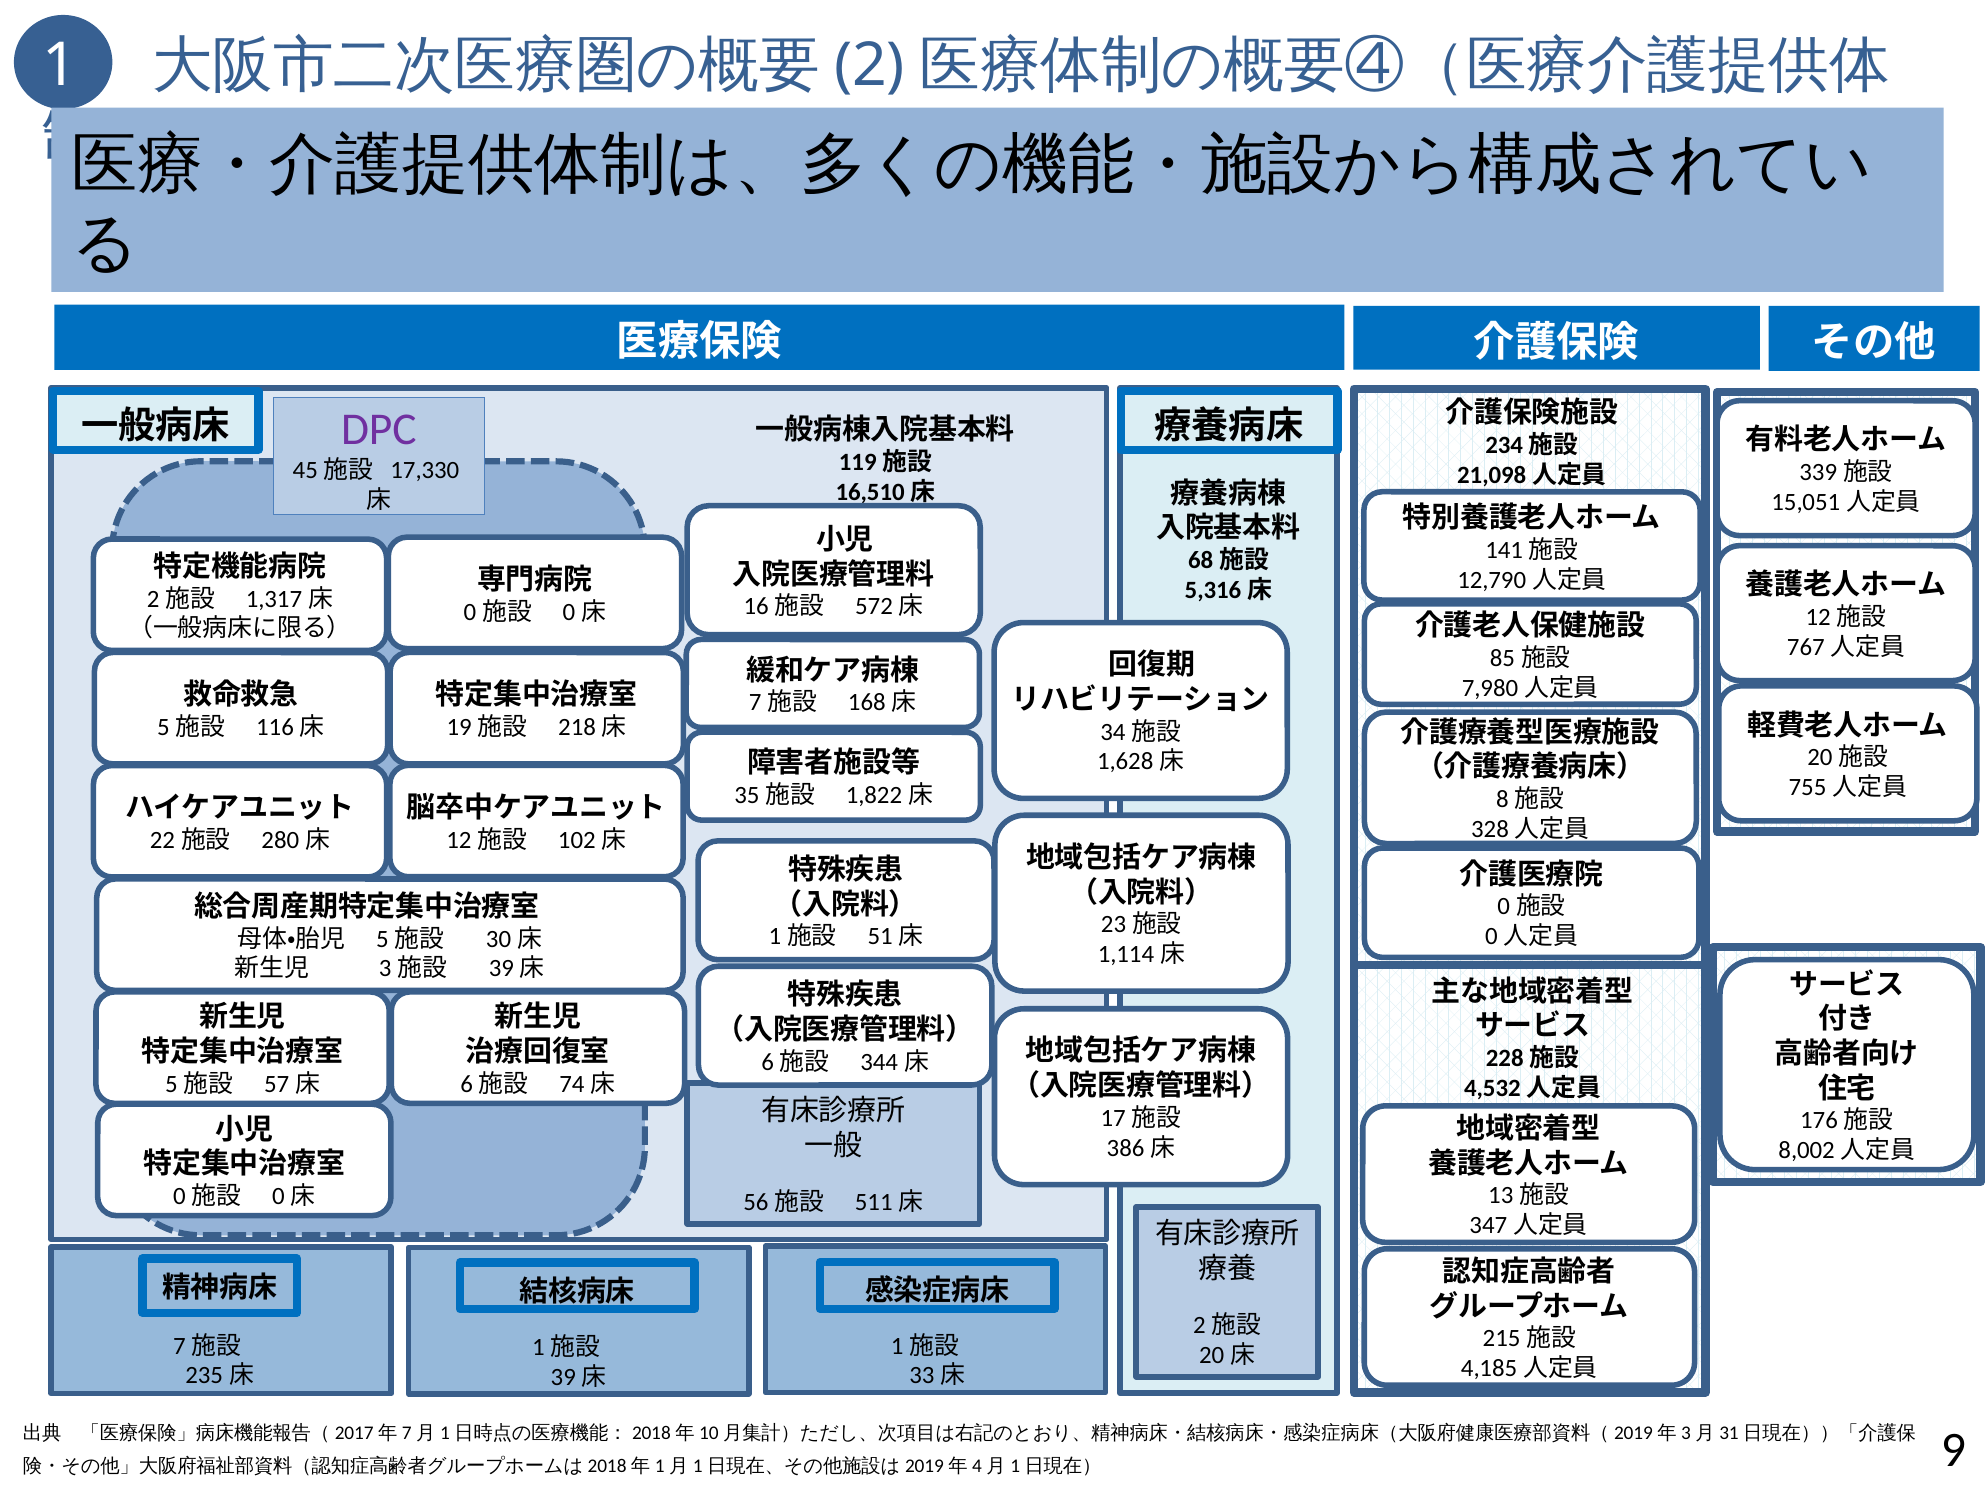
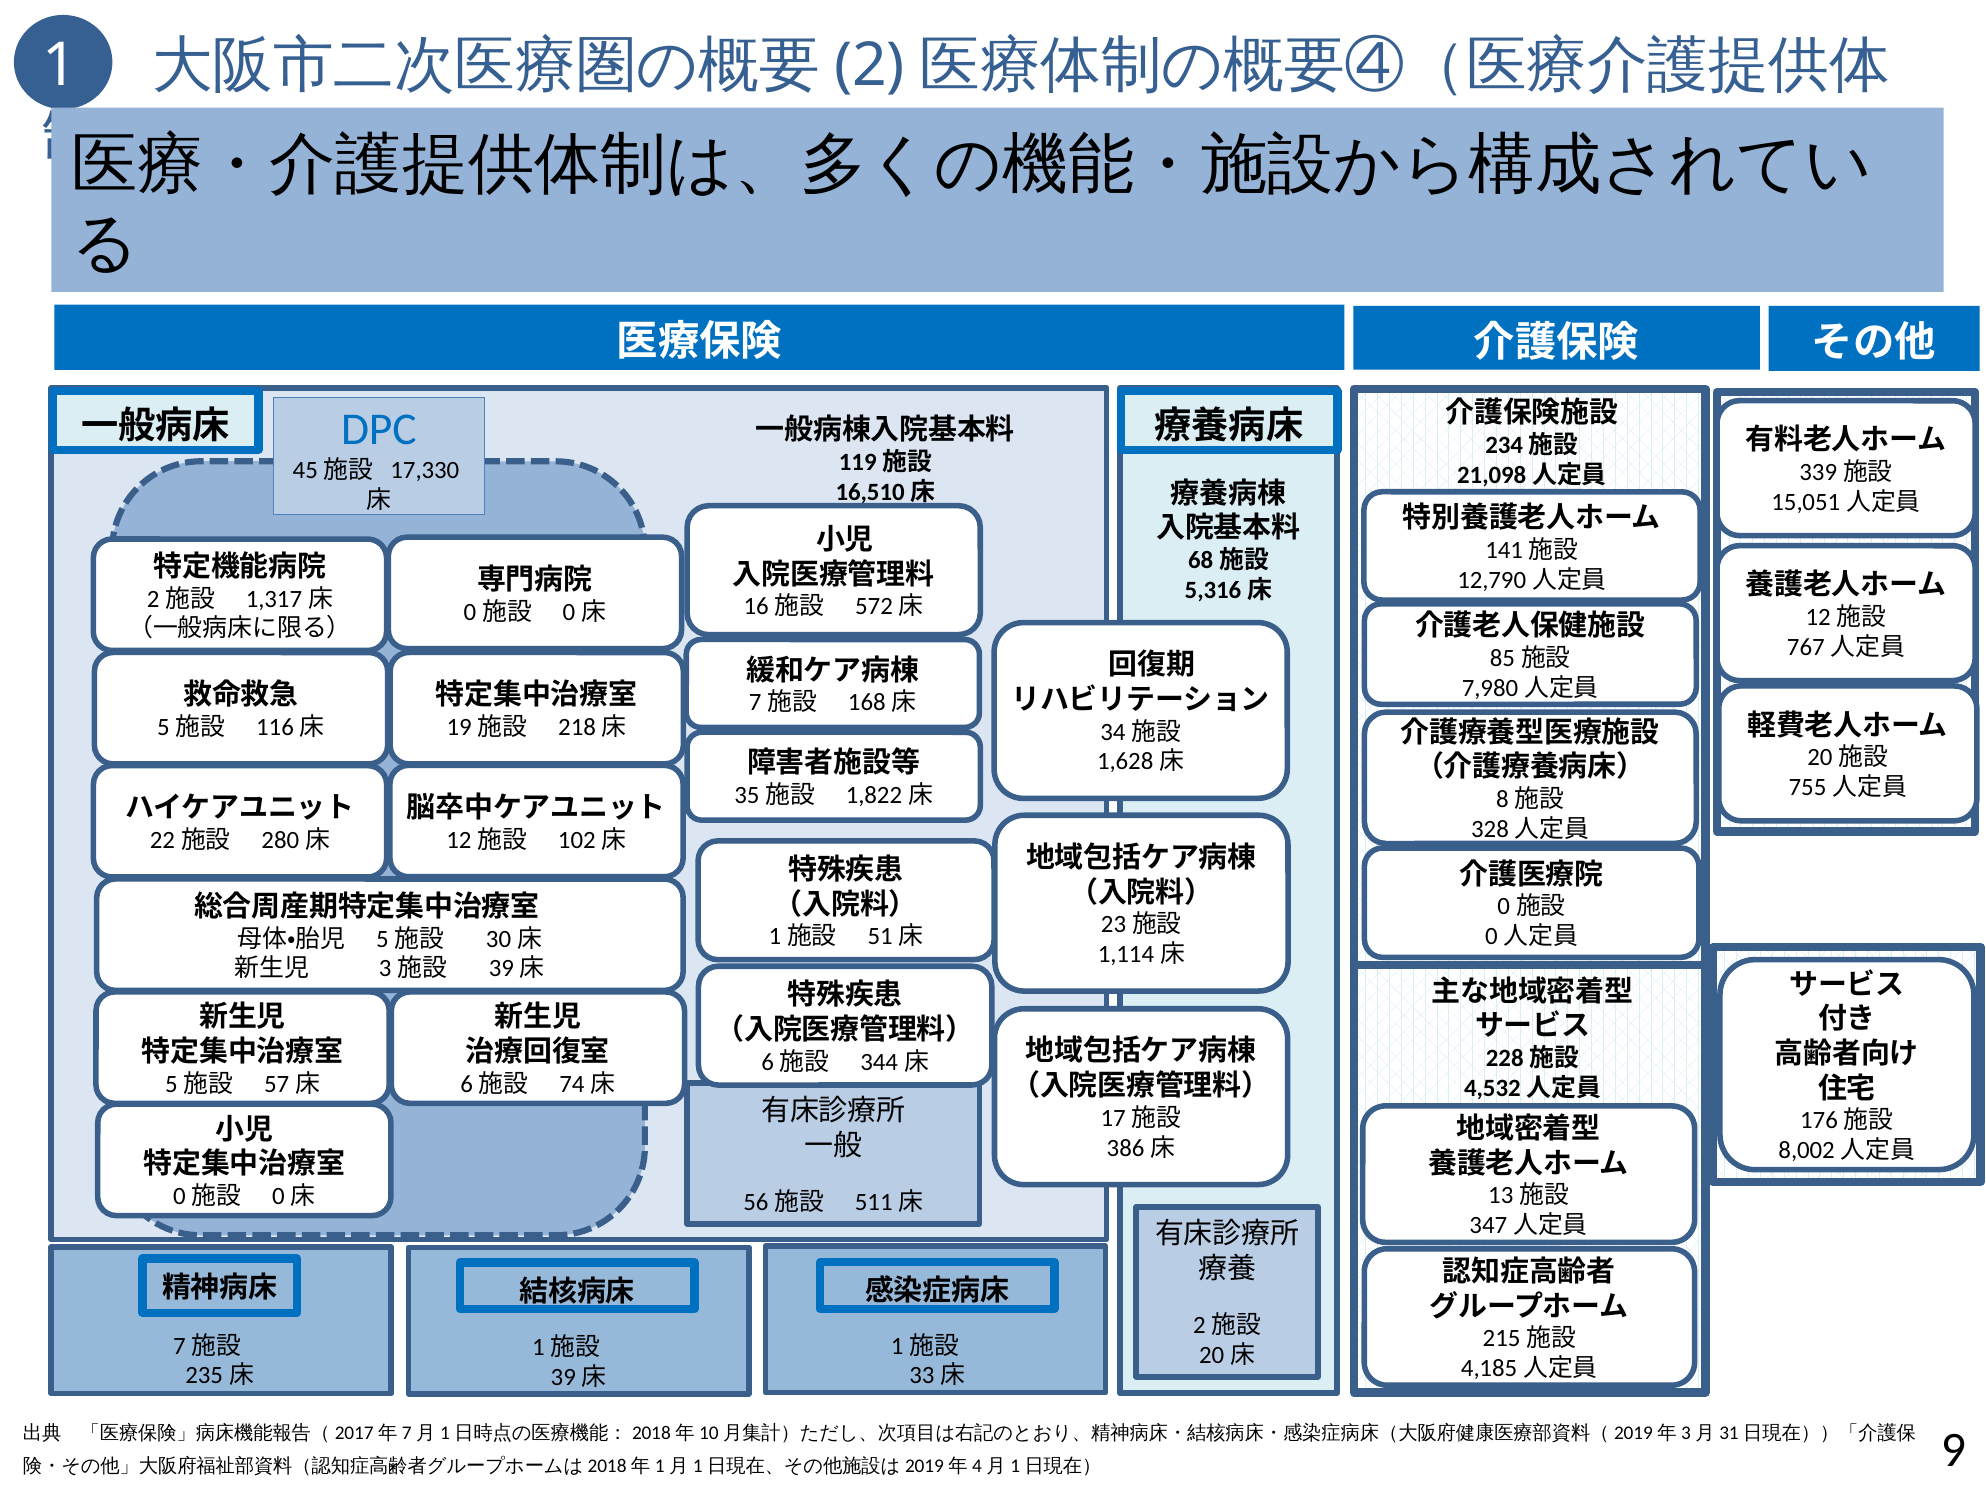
DPC colour: purple -> blue
